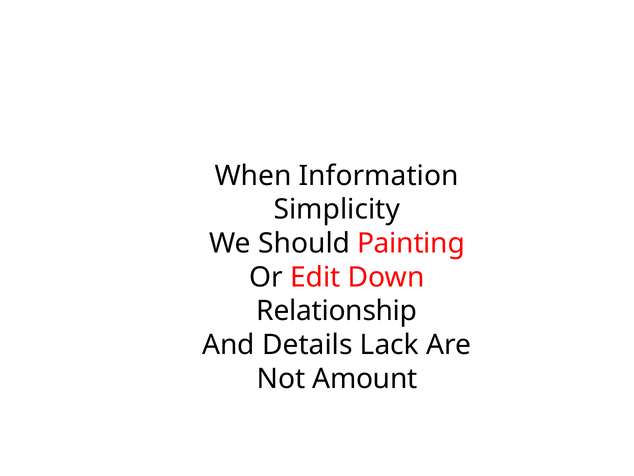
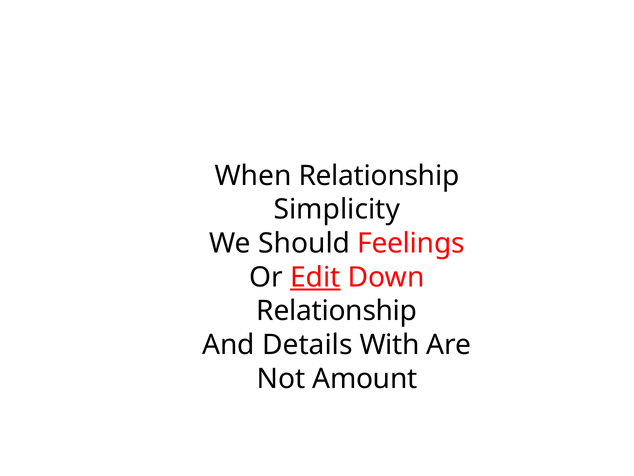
When Information: Information -> Relationship
Painting: Painting -> Feelings
Edit underline: none -> present
Lack: Lack -> With
